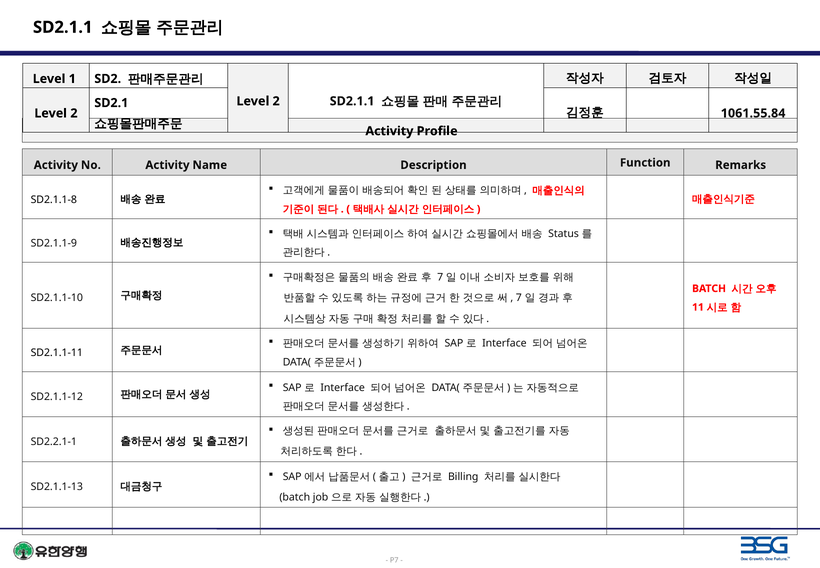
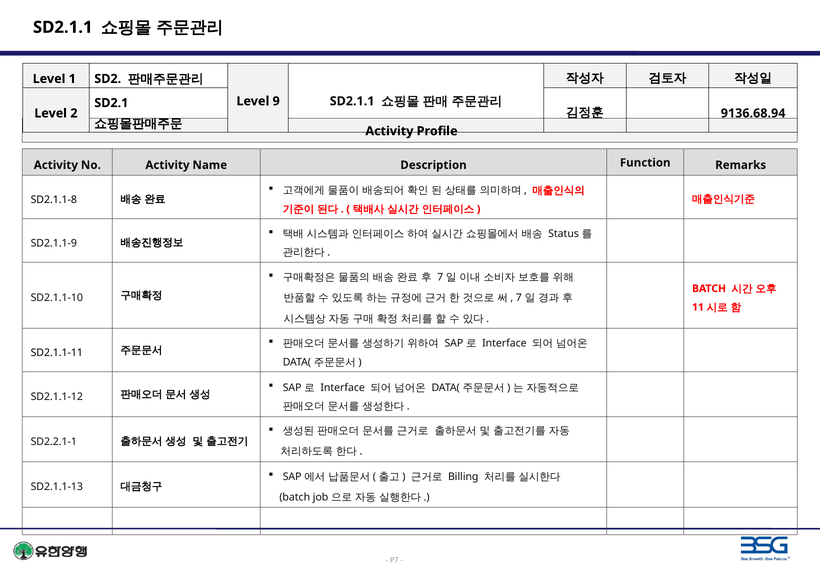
2 at (276, 101): 2 -> 9
1061.55.84: 1061.55.84 -> 9136.68.94
